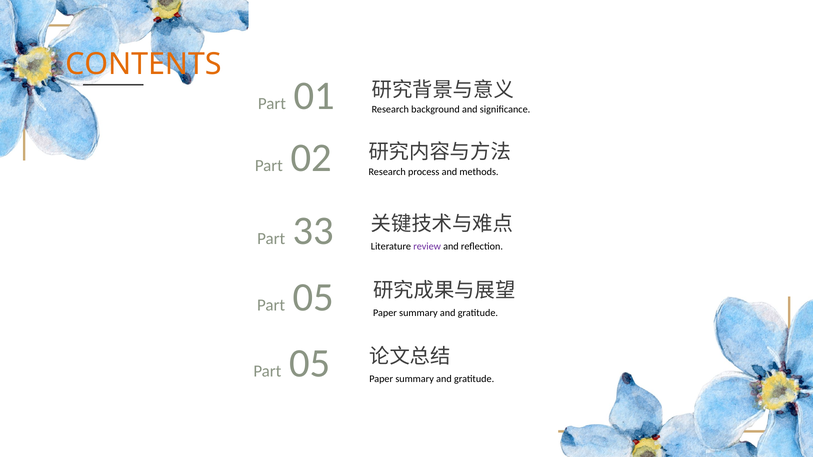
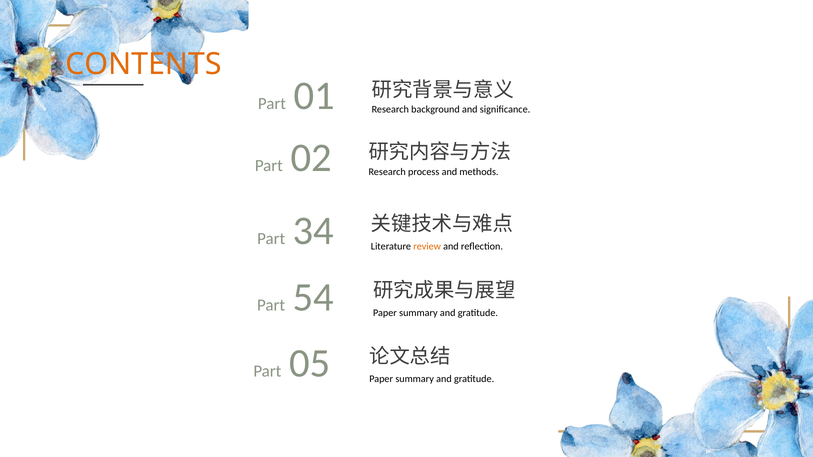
33: 33 -> 34
review colour: purple -> orange
05 at (313, 297): 05 -> 54
